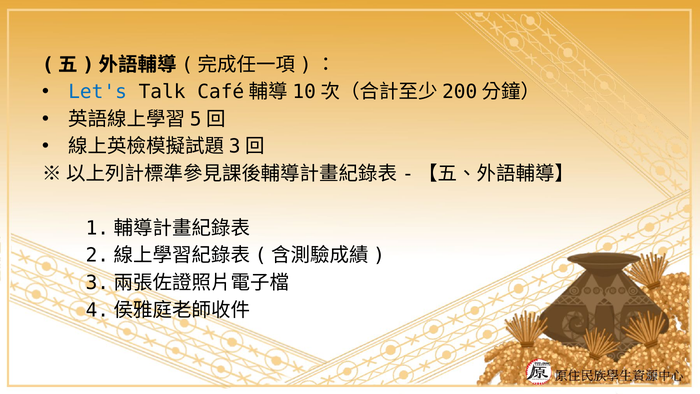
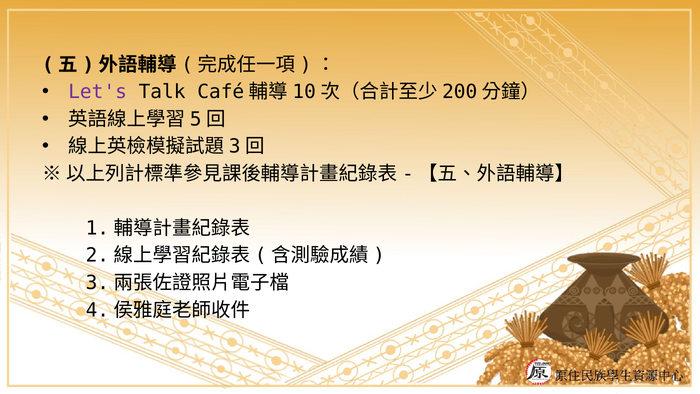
Let's colour: blue -> purple
